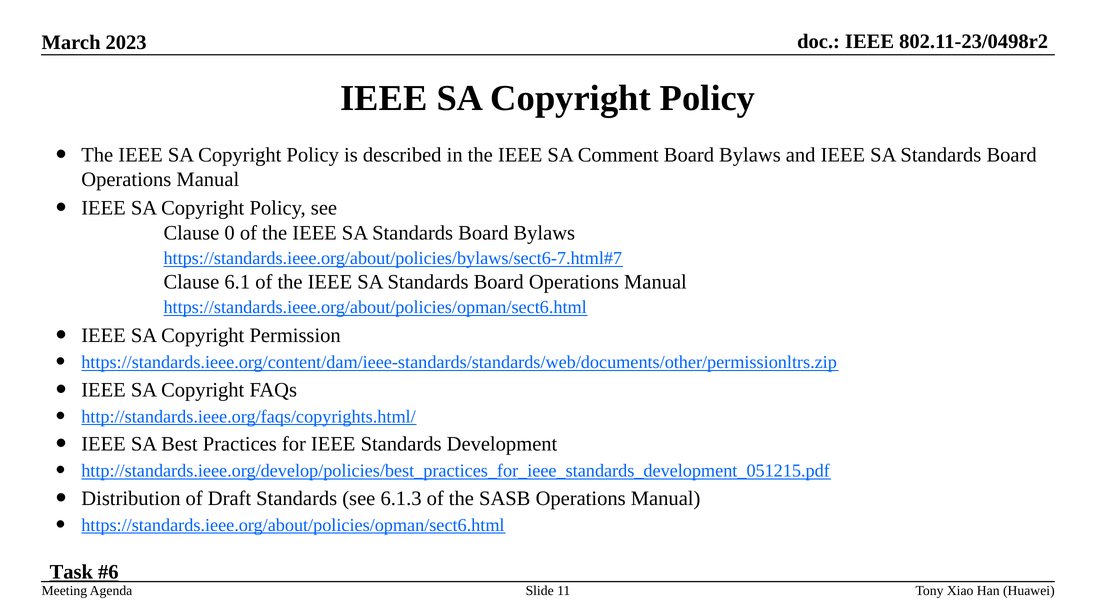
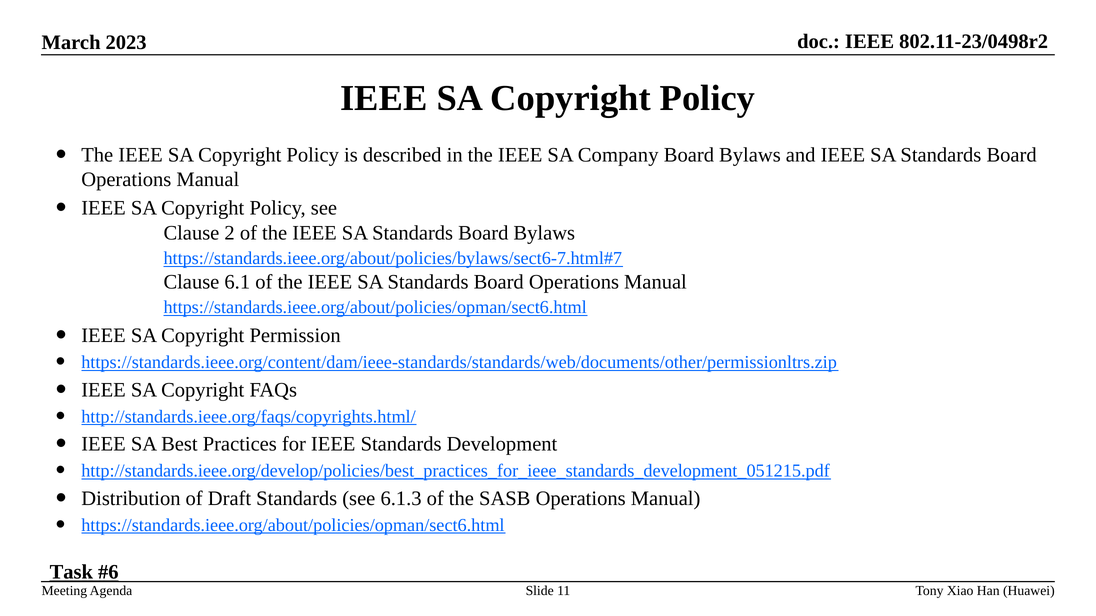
Comment: Comment -> Company
0: 0 -> 2
